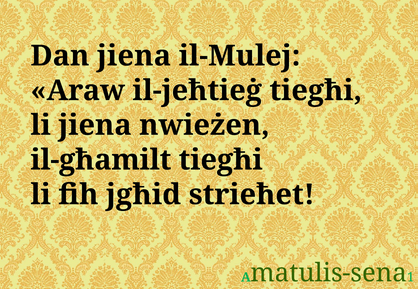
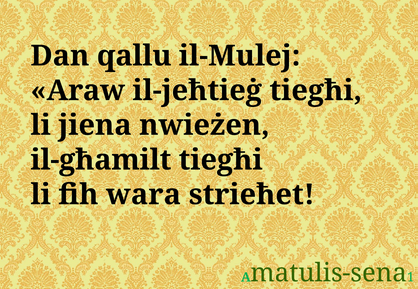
Dan jiena: jiena -> qallu
jgħid: jgħid -> wara
